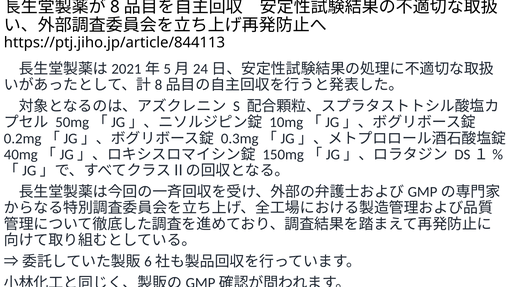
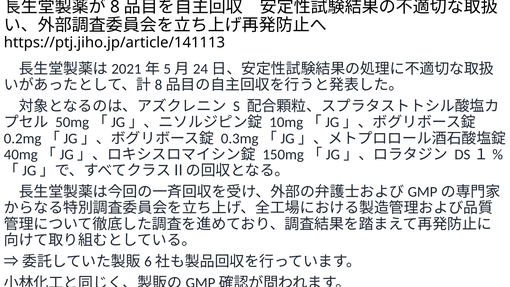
https://ptj.jiho.jp/article/844113: https://ptj.jiho.jp/article/844113 -> https://ptj.jiho.jp/article/141113
